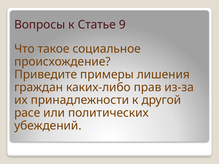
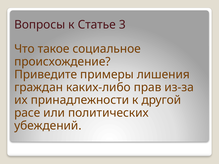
9: 9 -> 3
